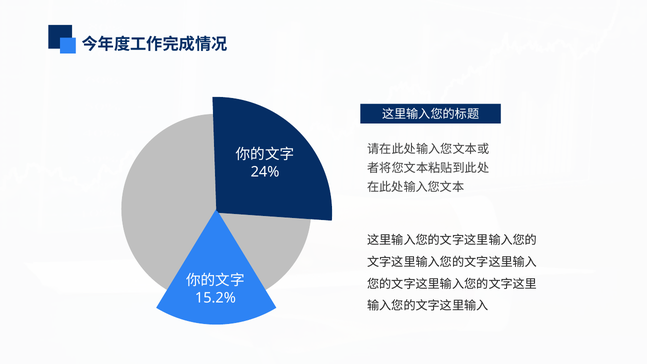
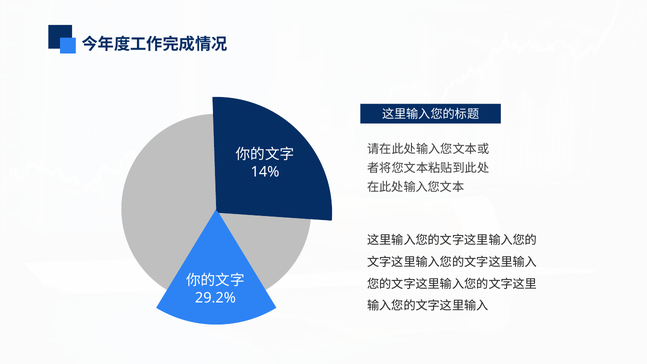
24%: 24% -> 14%
15.2%: 15.2% -> 29.2%
